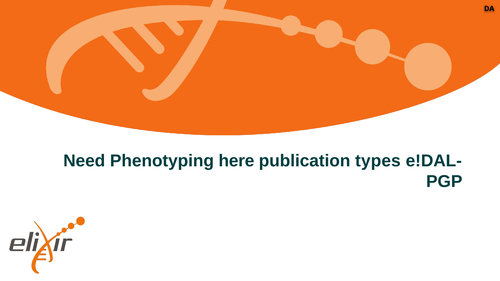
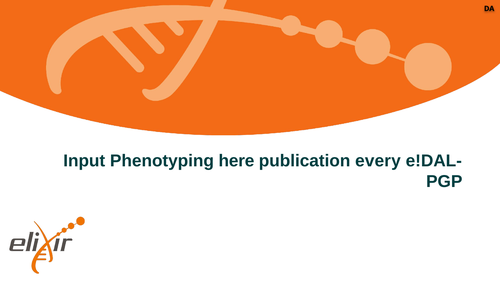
Need: Need -> Input
types: types -> every
